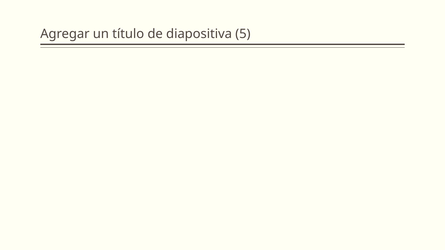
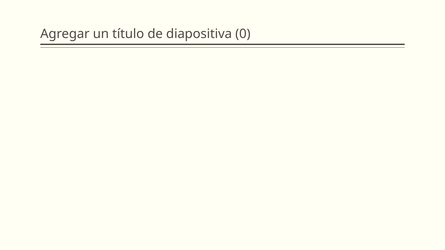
5: 5 -> 0
